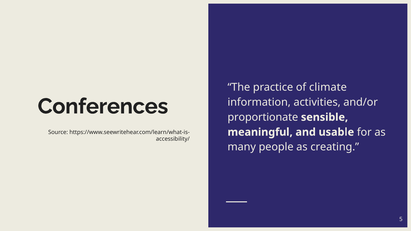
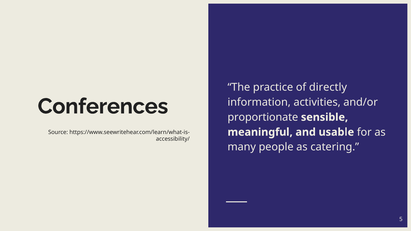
climate: climate -> directly
creating: creating -> catering
